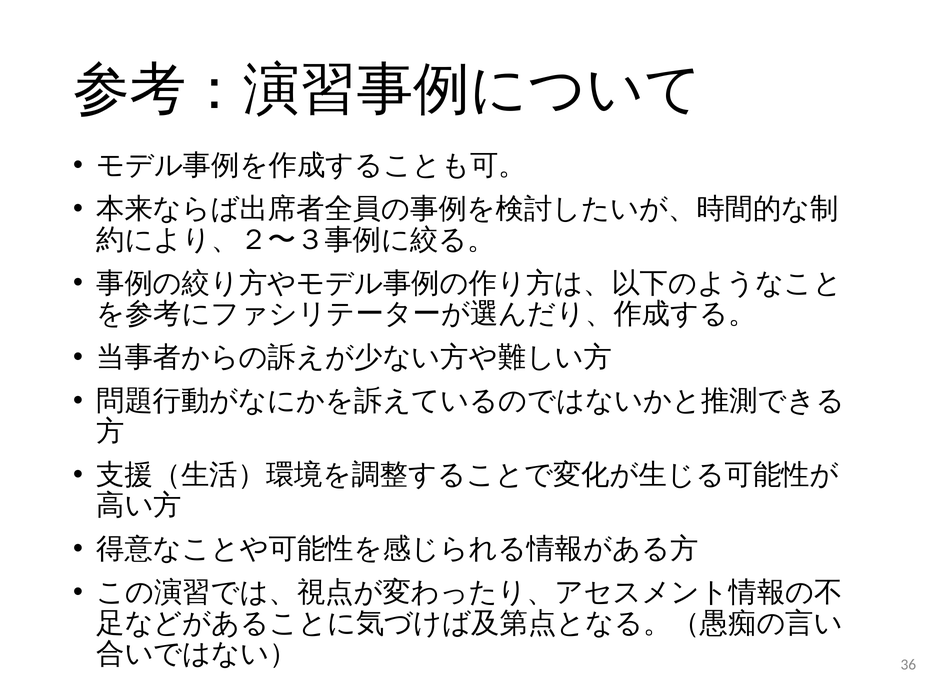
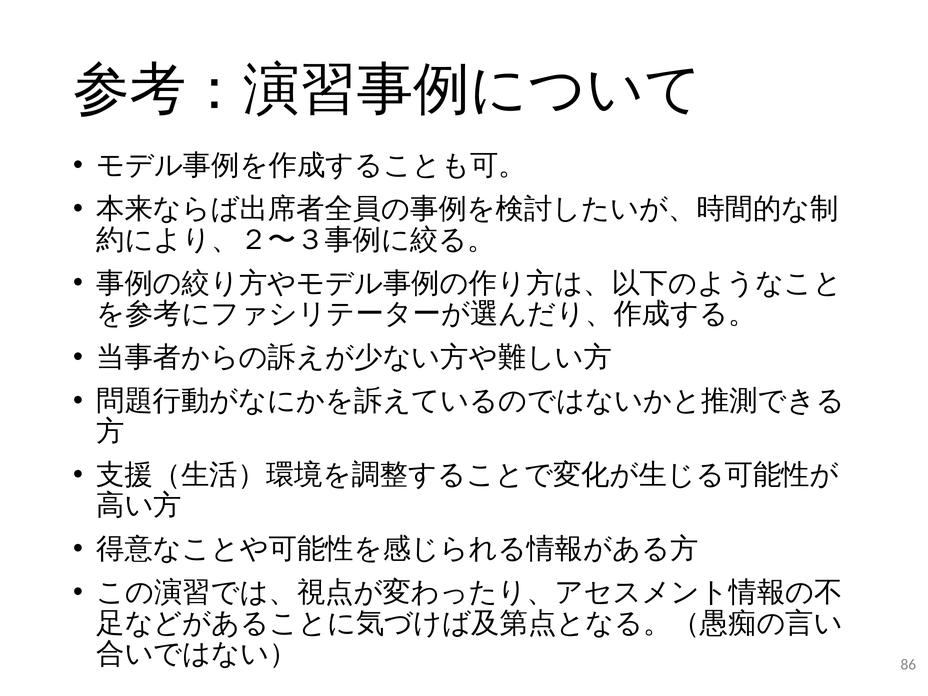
36: 36 -> 86
